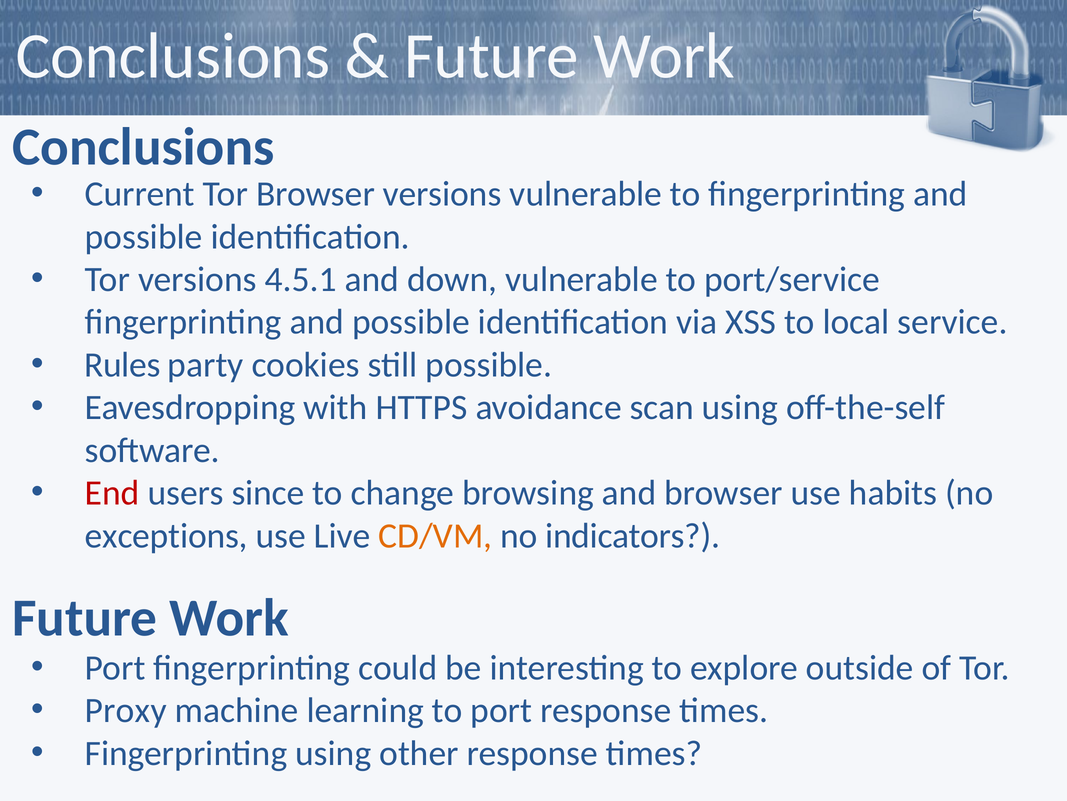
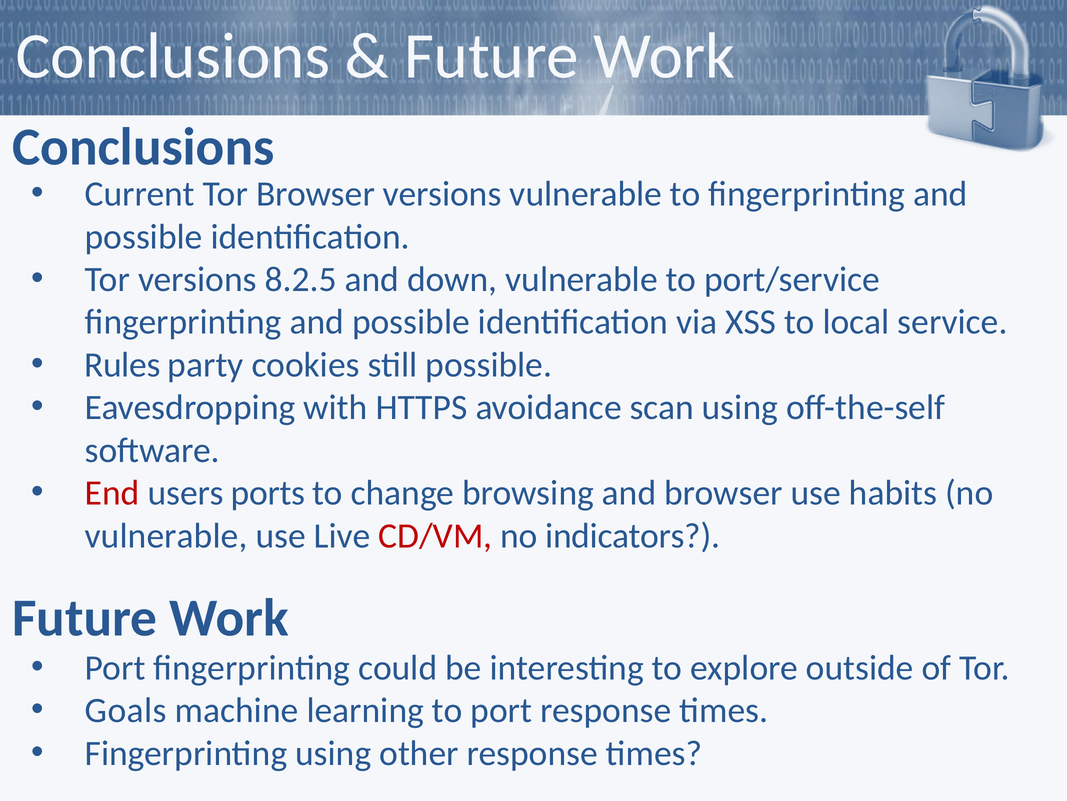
4.5.1: 4.5.1 -> 8.2.5
since: since -> ports
exceptions at (166, 535): exceptions -> vulnerable
CD/VM colour: orange -> red
Proxy: Proxy -> Goals
